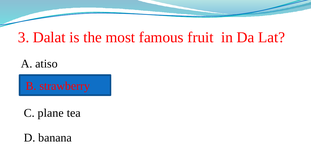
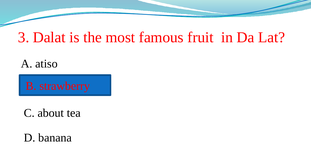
plane: plane -> about
